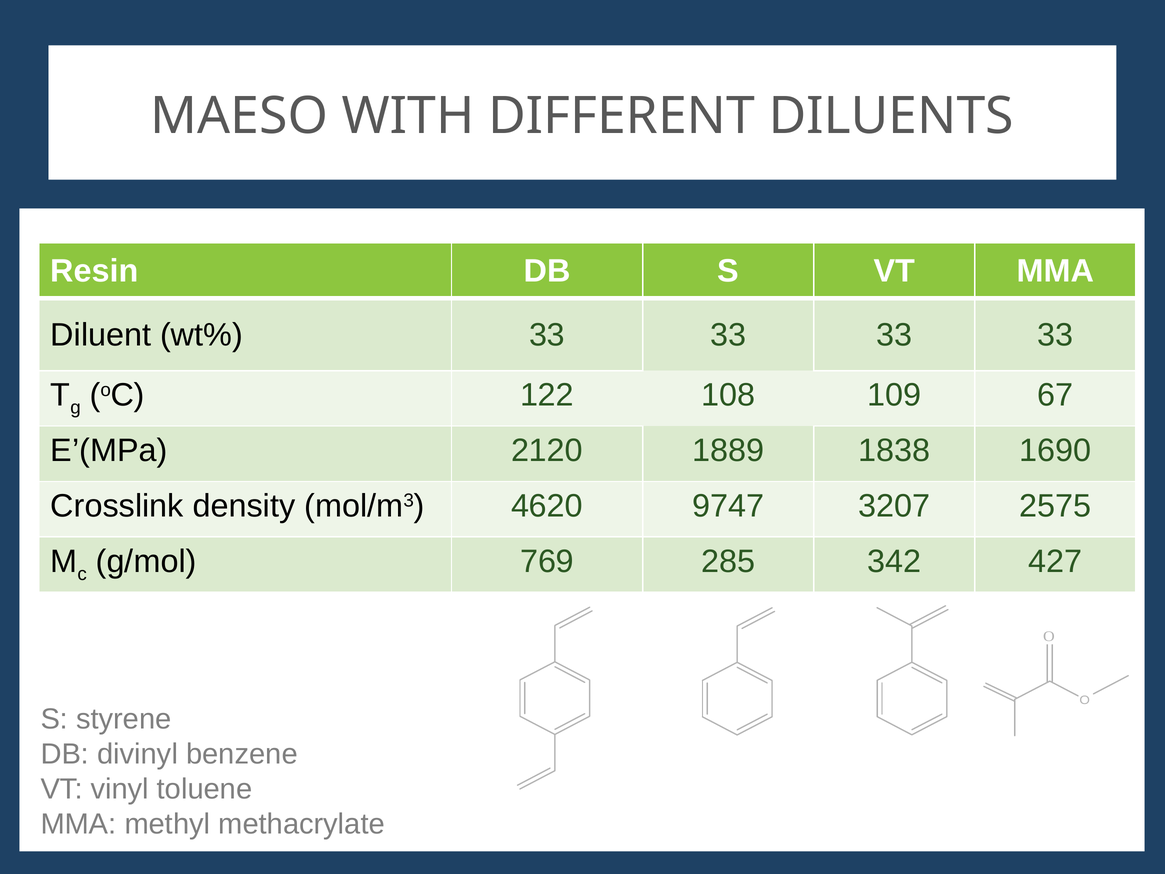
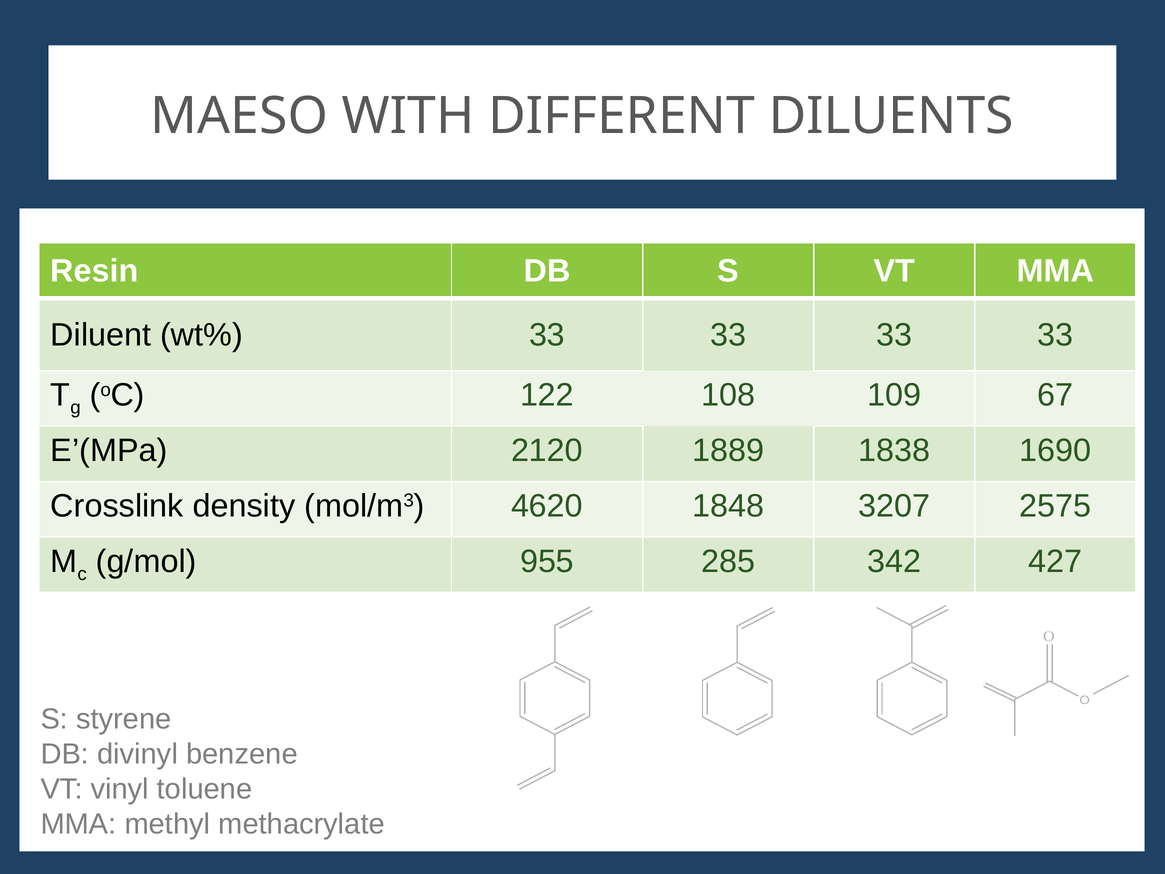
9747: 9747 -> 1848
769: 769 -> 955
